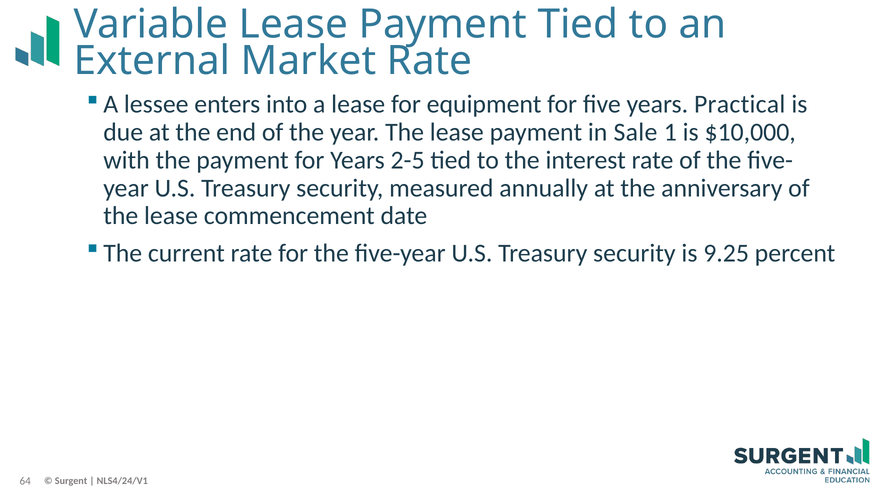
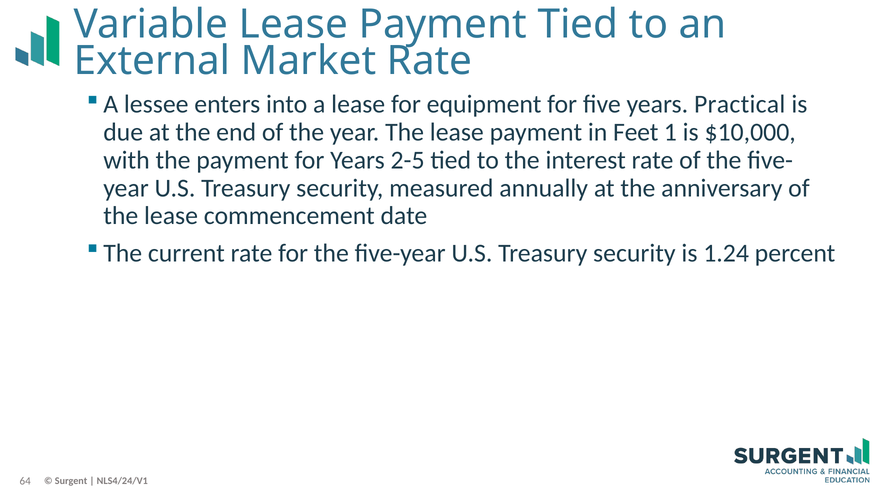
Sale: Sale -> Feet
9.25: 9.25 -> 1.24
